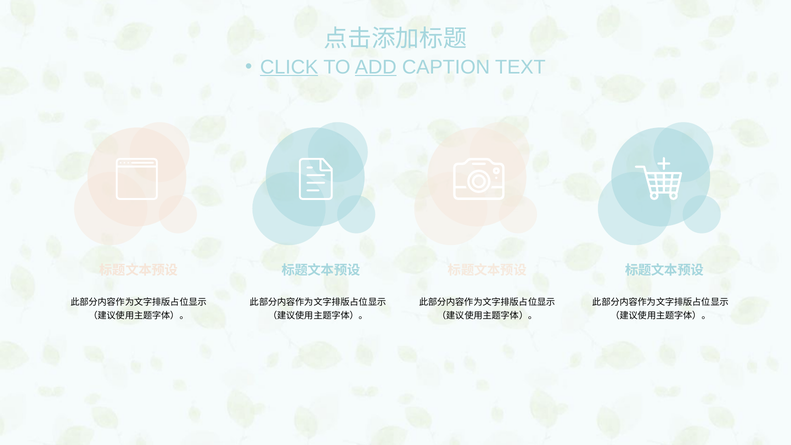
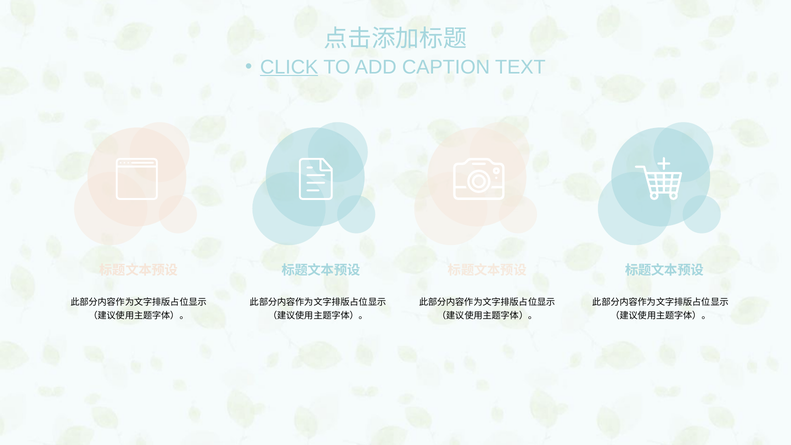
ADD underline: present -> none
